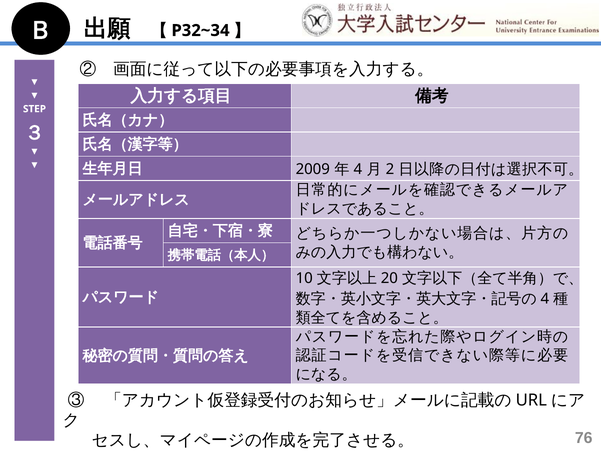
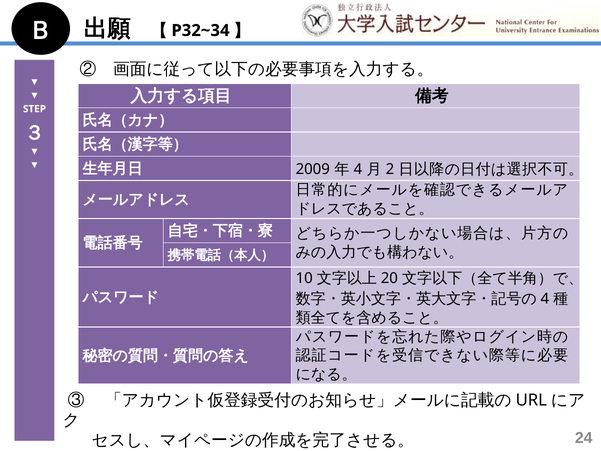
76: 76 -> 24
